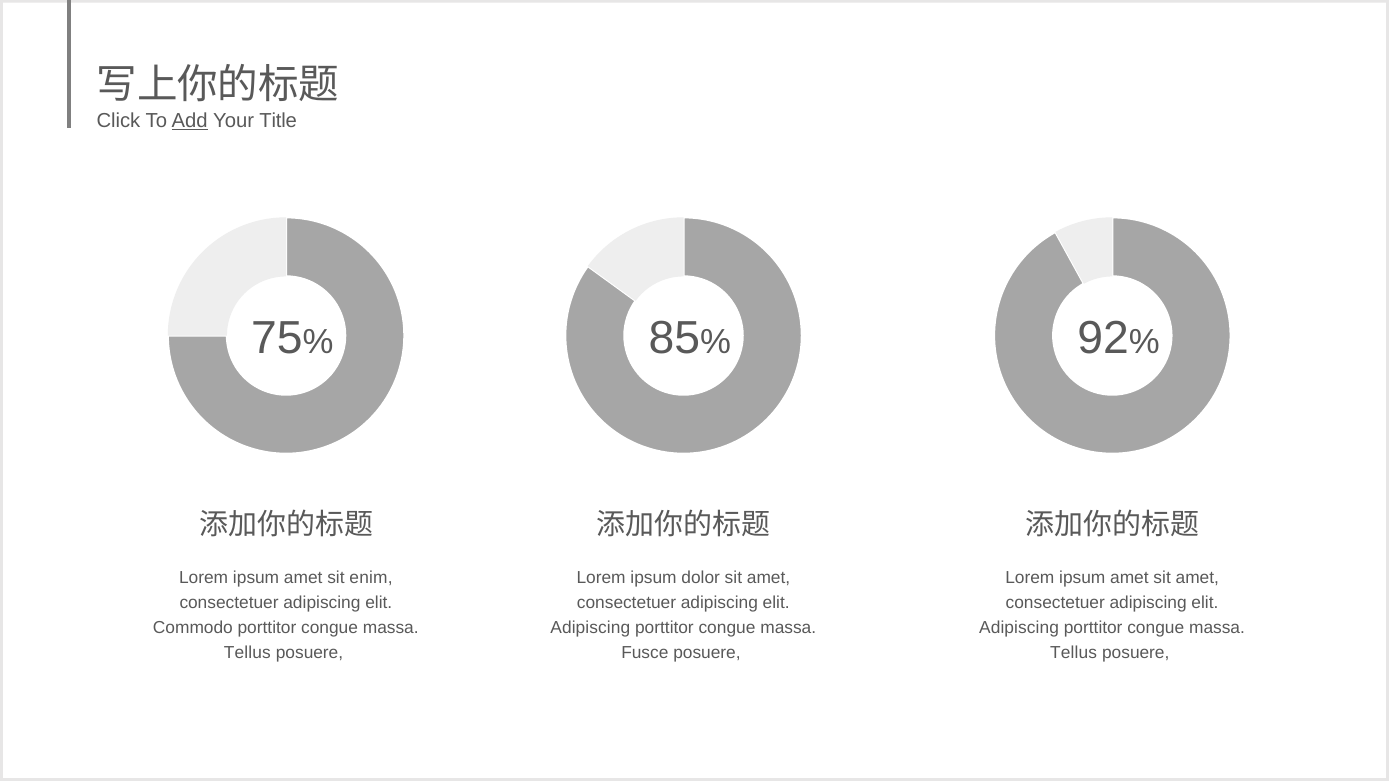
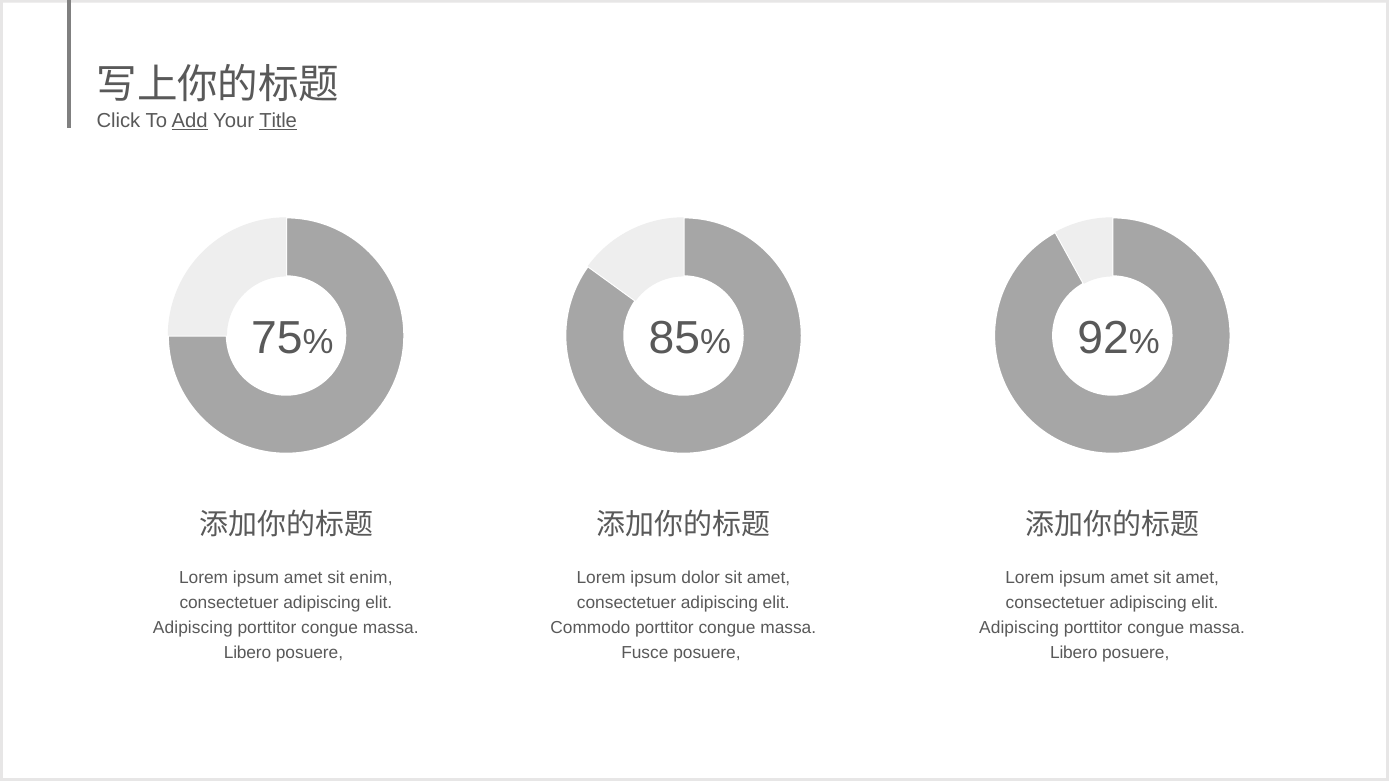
Title underline: none -> present
Commodo at (193, 628): Commodo -> Adipiscing
Adipiscing at (590, 628): Adipiscing -> Commodo
Tellus at (247, 653): Tellus -> Libero
Tellus at (1074, 653): Tellus -> Libero
